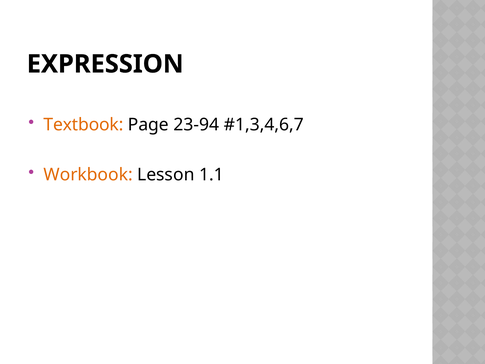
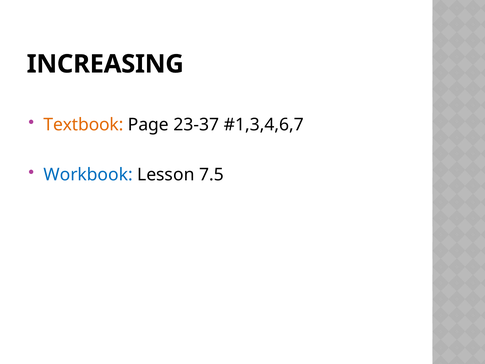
EXPRESSION: EXPRESSION -> INCREASING
23-94: 23-94 -> 23-37
Workbook colour: orange -> blue
1.1: 1.1 -> 7.5
